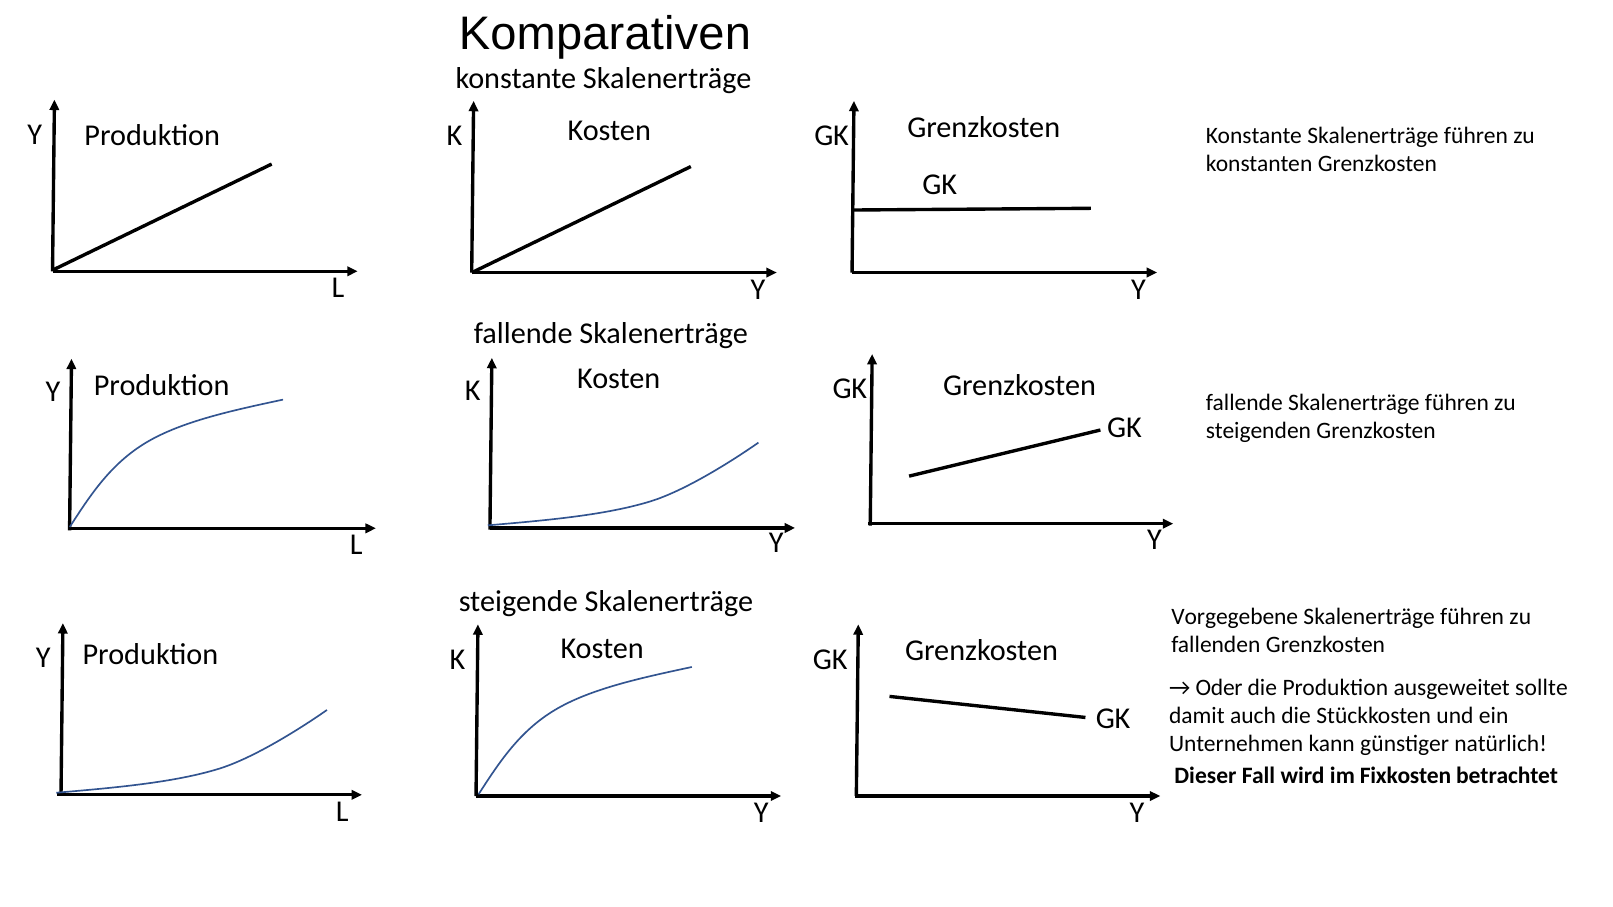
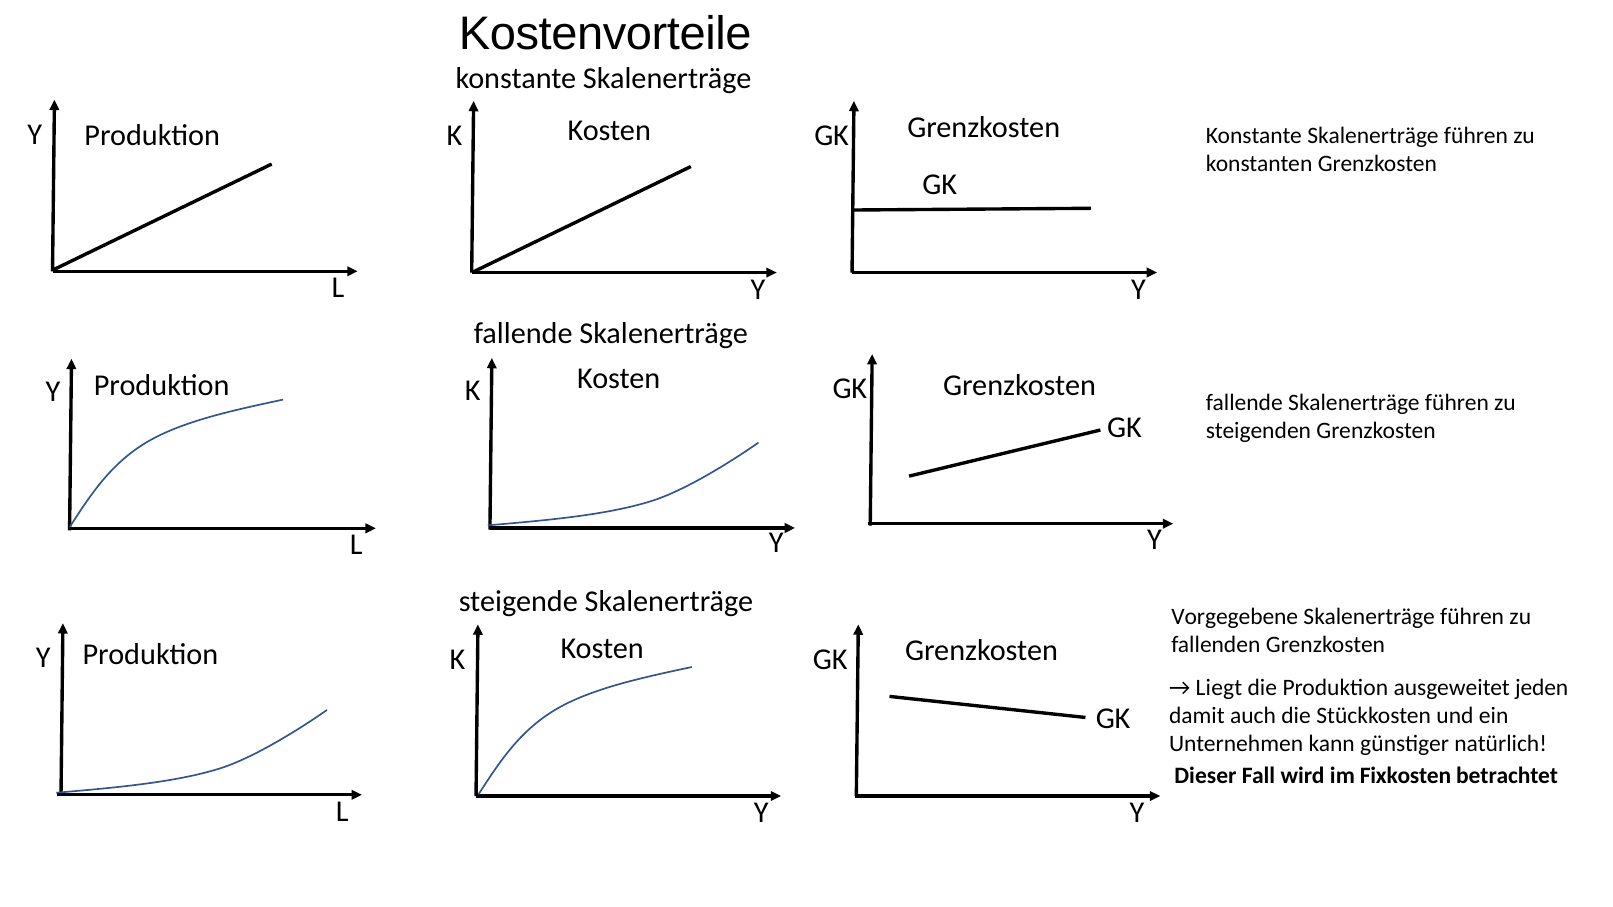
Komparativen: Komparativen -> Kostenvorteile
Oder: Oder -> Liegt
sollte: sollte -> jeden
